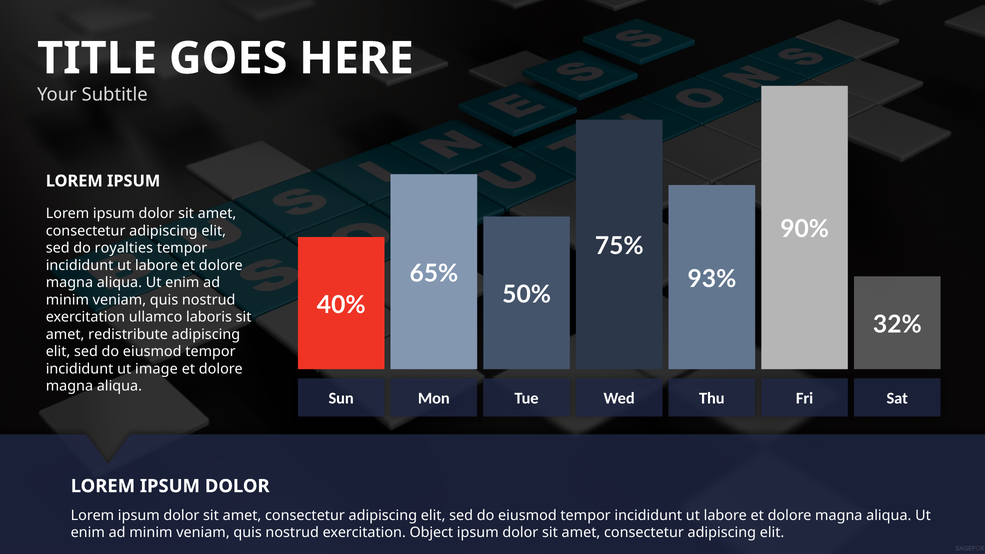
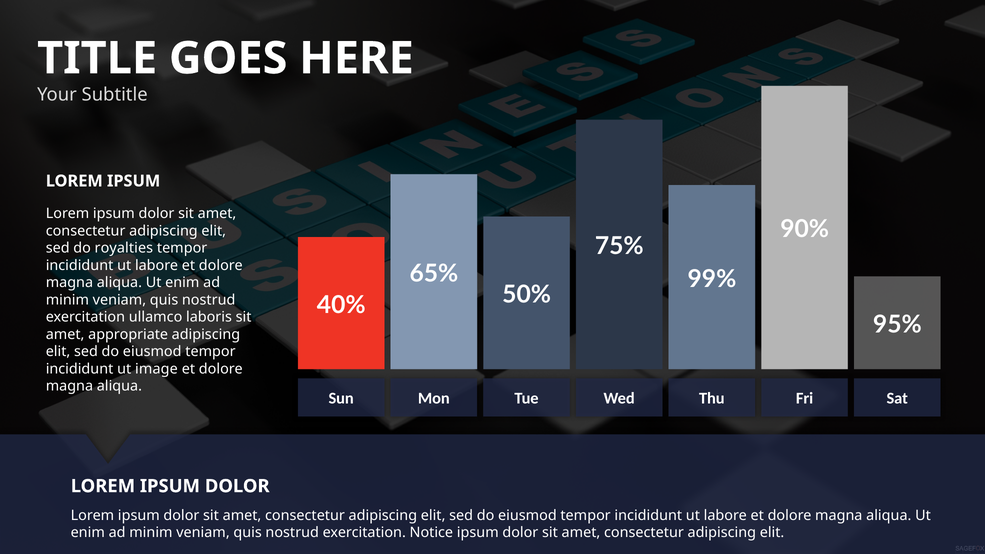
93%: 93% -> 99%
32%: 32% -> 95%
redistribute: redistribute -> appropriate
Object: Object -> Notice
